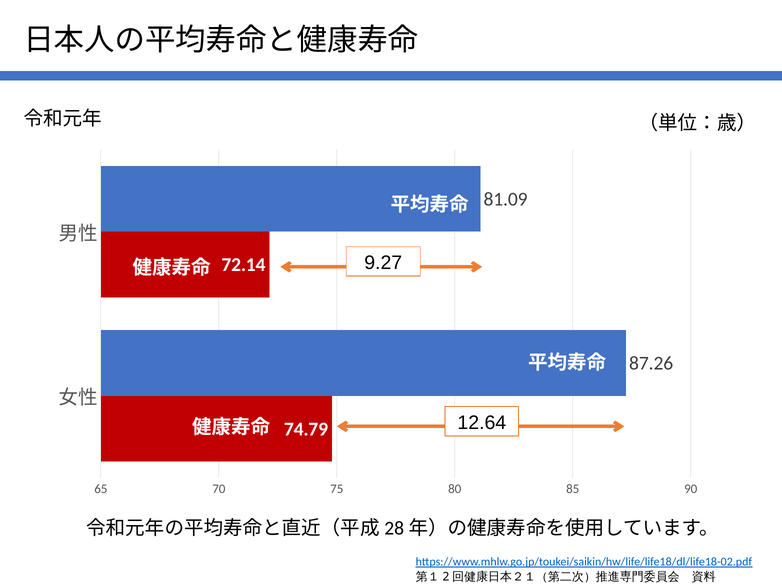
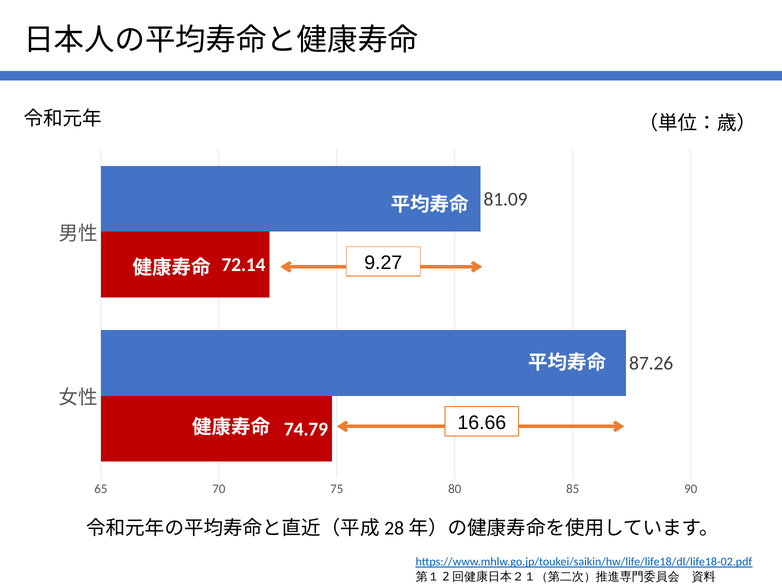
12.64: 12.64 -> 16.66
